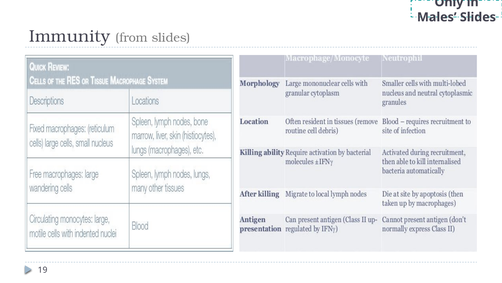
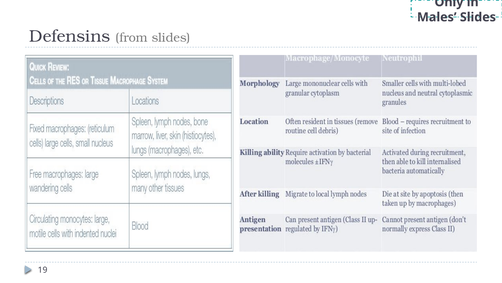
Immunity: Immunity -> Defensins
